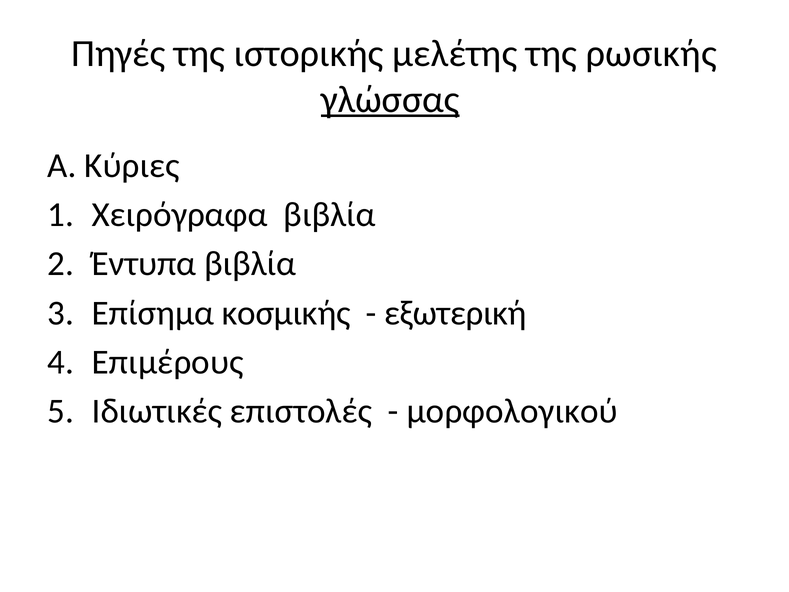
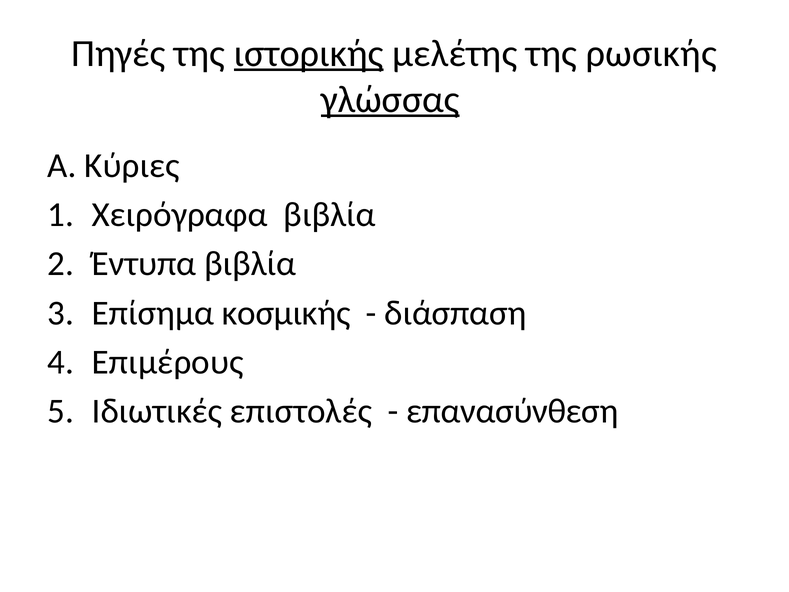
ιστορικής underline: none -> present
εξωτερική: εξωτερική -> διάσπαση
μορφολογικού: μορφολογικού -> επανασύνθεση
